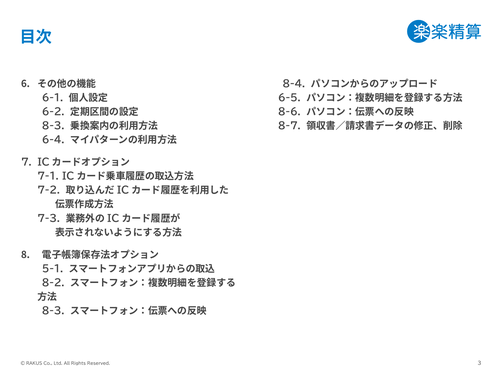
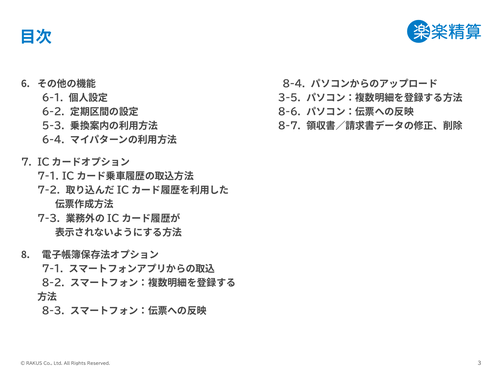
6-5: 6-5 -> 3-5
8-3 at (53, 126): 8-3 -> 5-3
5-1 at (53, 269): 5-1 -> 7-1
